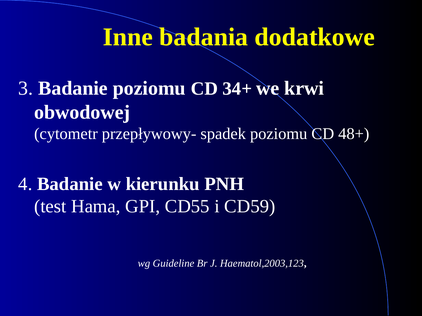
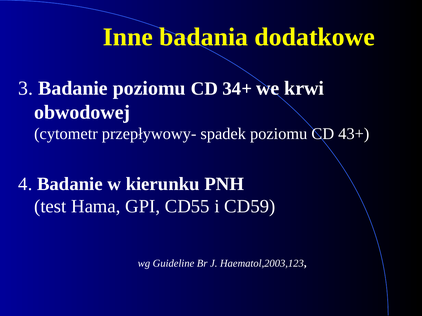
48+: 48+ -> 43+
